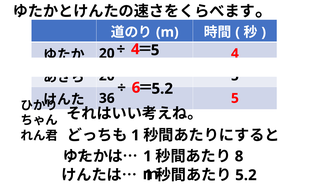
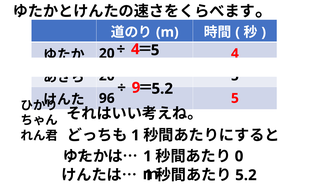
6: 6 -> 9
36: 36 -> 96
8: 8 -> 0
